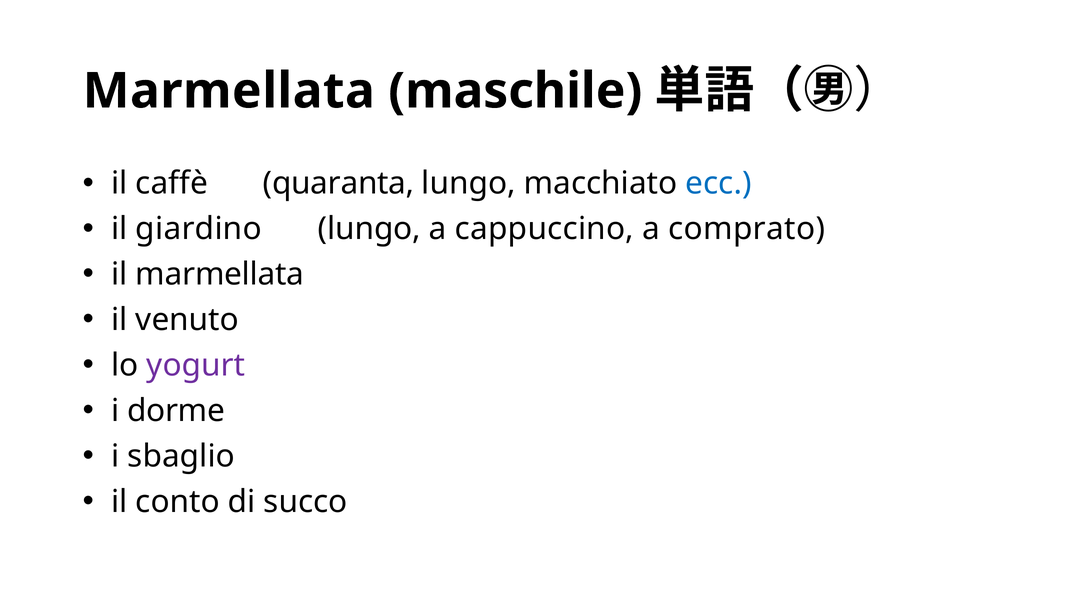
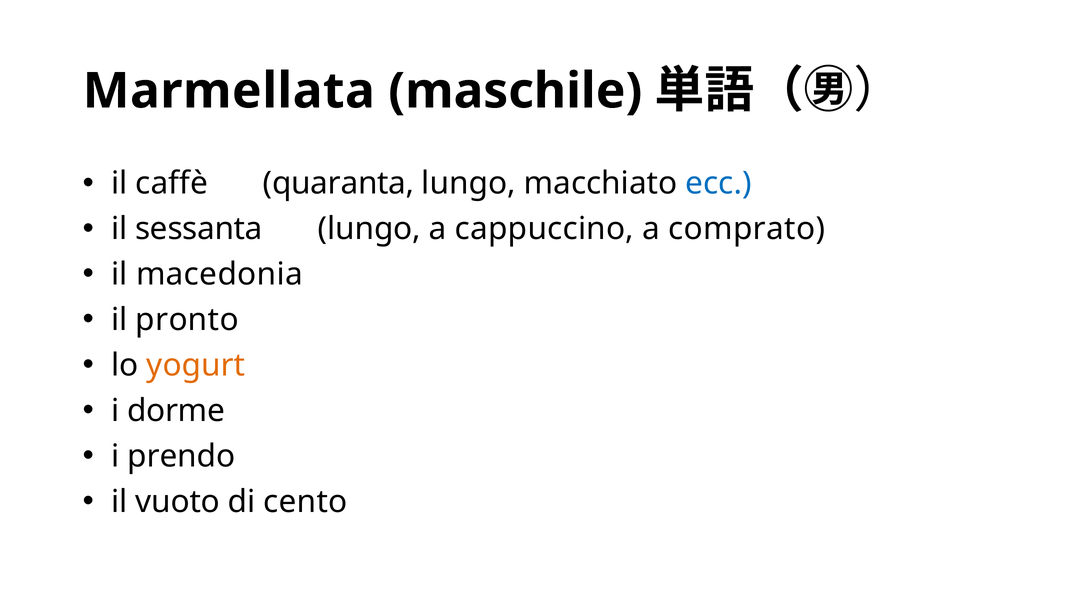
giardino: giardino -> sessanta
il marmellata: marmellata -> macedonia
venuto: venuto -> pronto
yogurt colour: purple -> orange
sbaglio: sbaglio -> prendo
conto: conto -> vuoto
succo: succo -> cento
